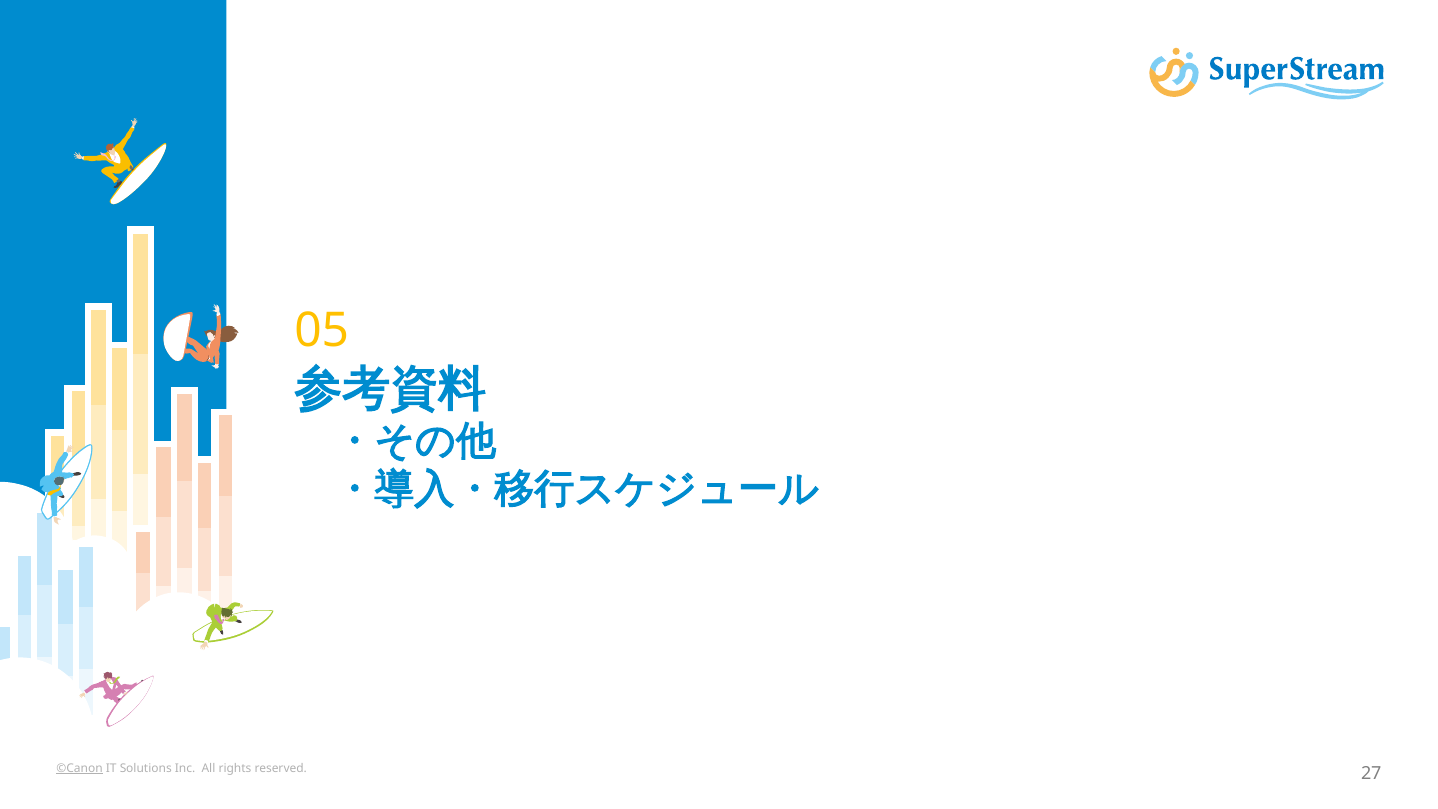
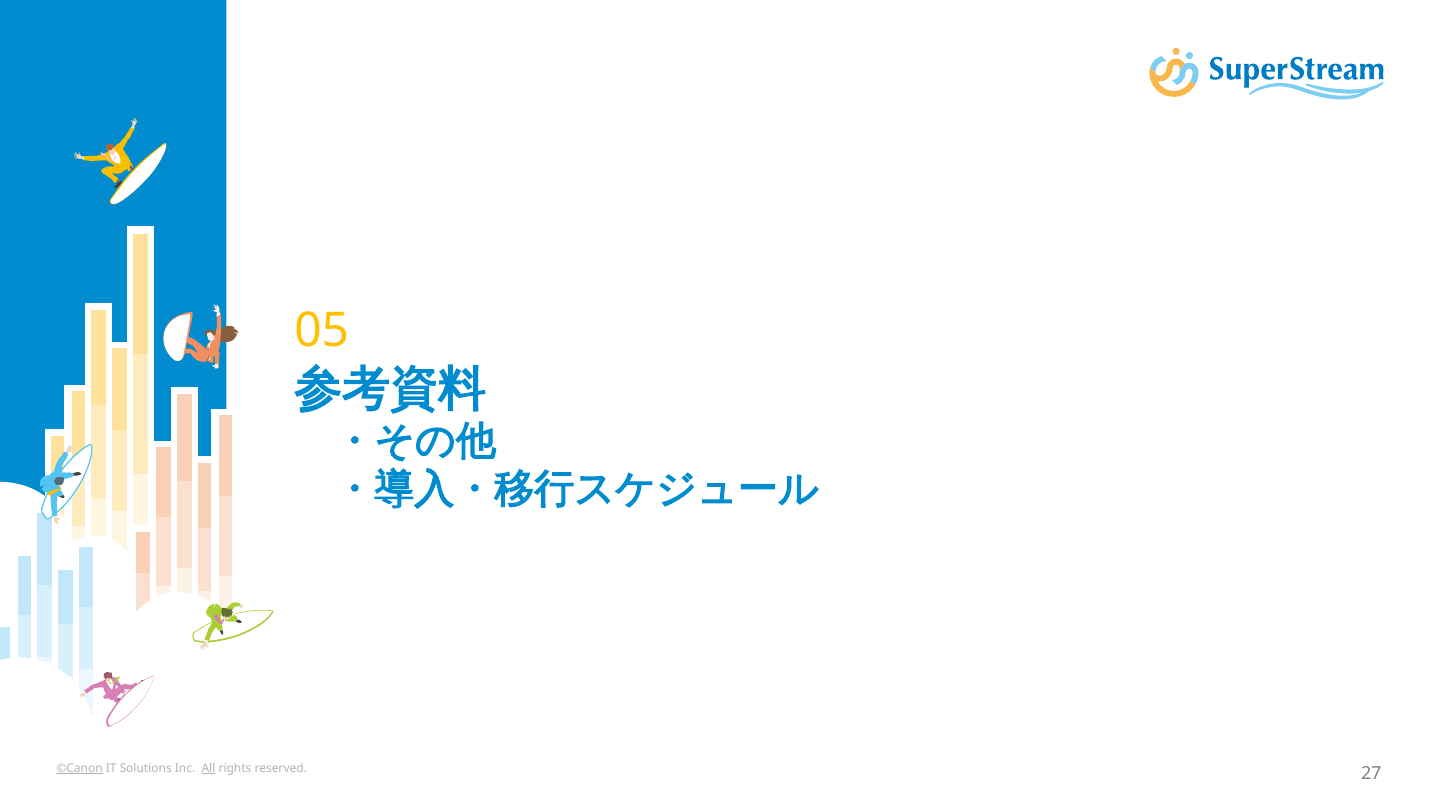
All underline: none -> present
